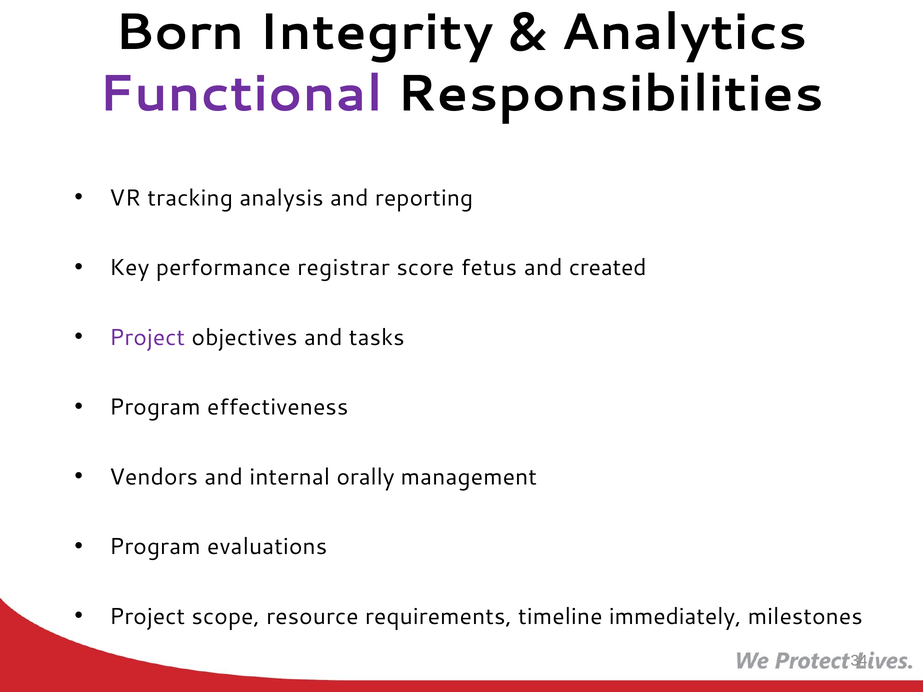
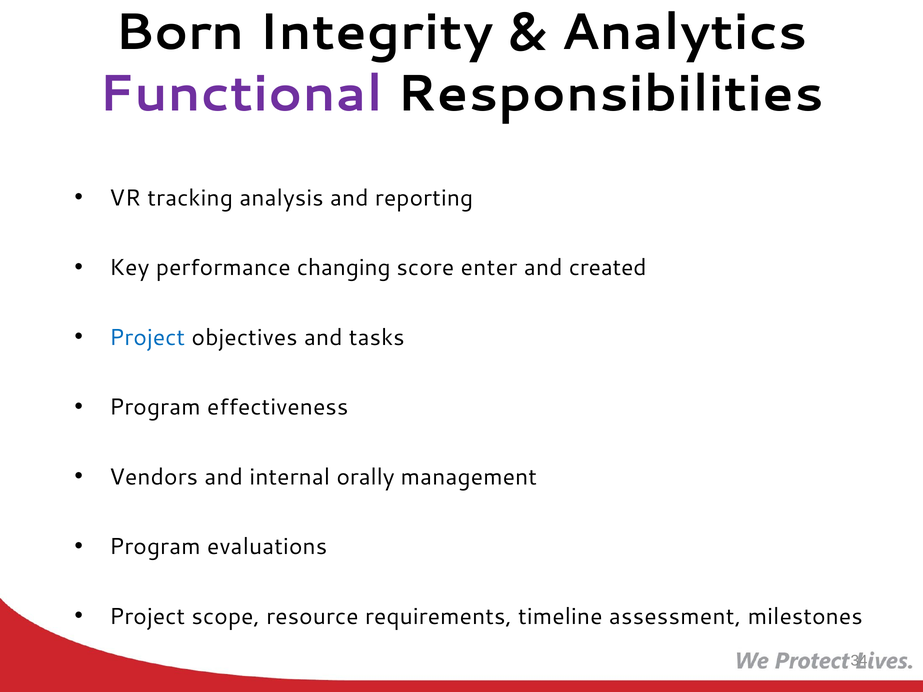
registrar: registrar -> changing
fetus: fetus -> enter
Project at (147, 338) colour: purple -> blue
immediately: immediately -> assessment
